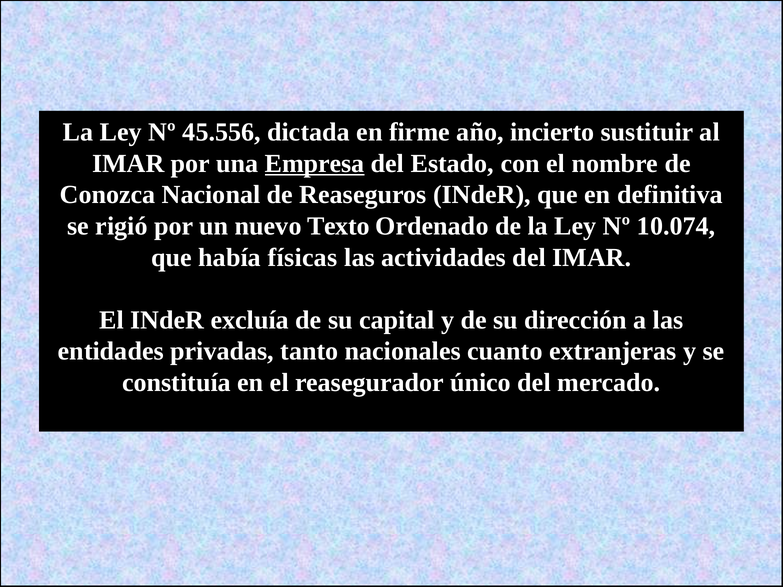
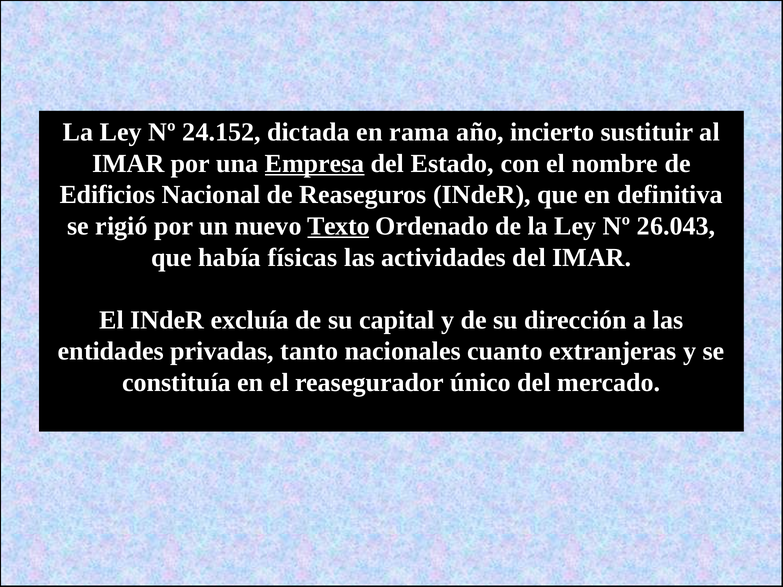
45.556: 45.556 -> 24.152
firme: firme -> rama
Conozca: Conozca -> Edificios
Texto underline: none -> present
10.074: 10.074 -> 26.043
